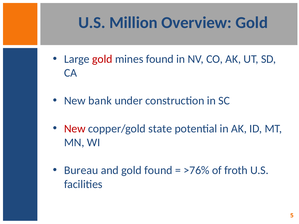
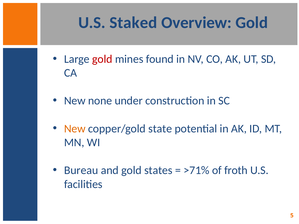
Million: Million -> Staked
bank: bank -> none
New at (75, 129) colour: red -> orange
gold found: found -> states
>76%: >76% -> >71%
